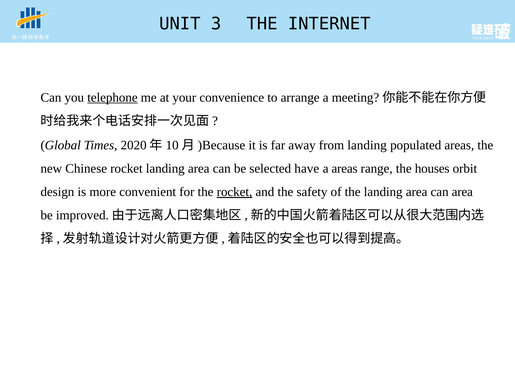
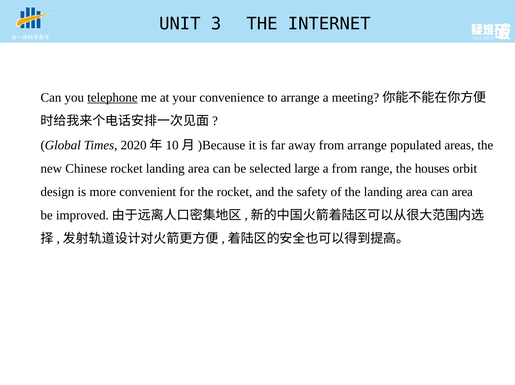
from landing: landing -> arrange
have: have -> large
a areas: areas -> from
rocket at (234, 192) underline: present -> none
